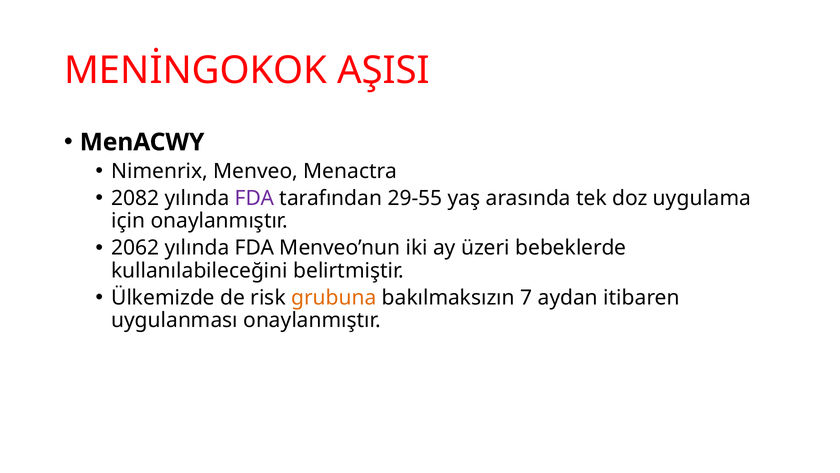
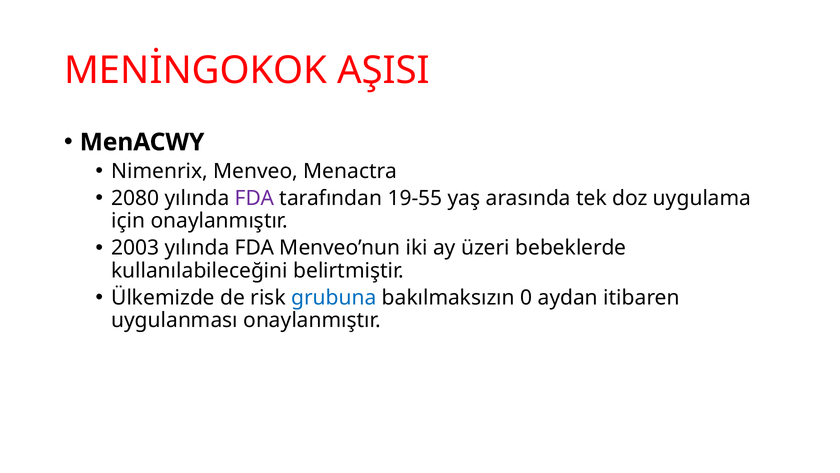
2082: 2082 -> 2080
29-55: 29-55 -> 19-55
2062: 2062 -> 2003
grubuna colour: orange -> blue
7: 7 -> 0
